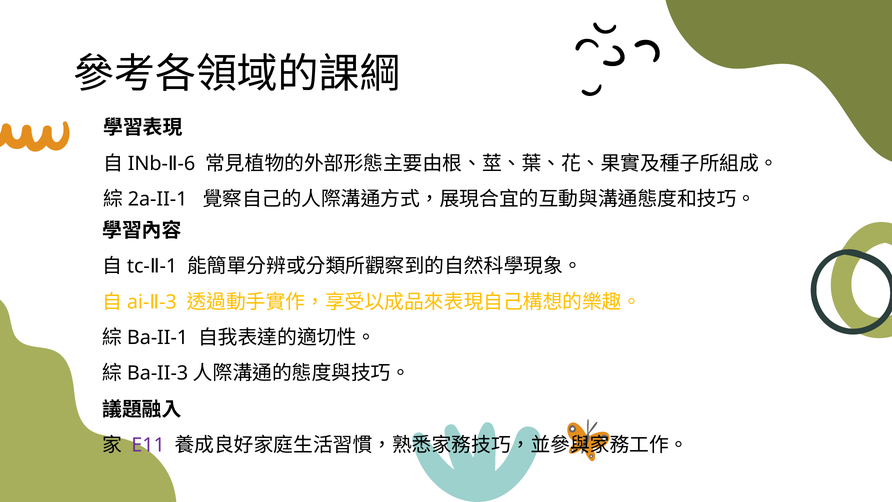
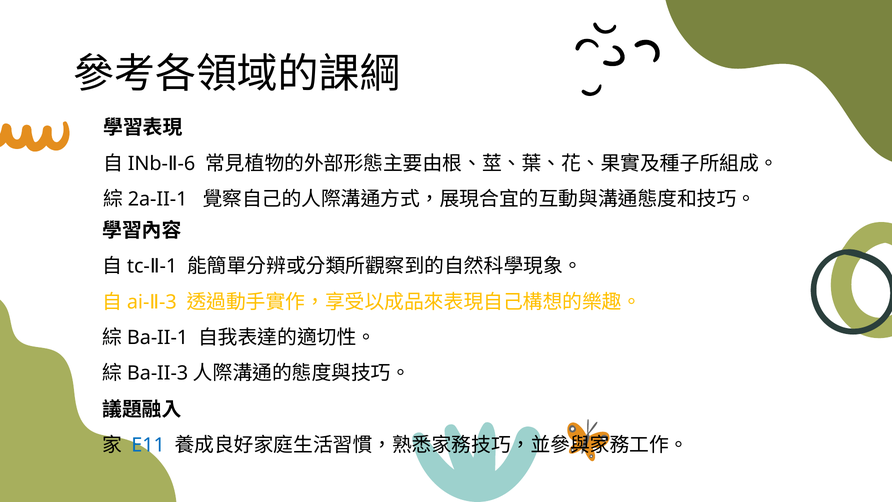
E11 colour: purple -> blue
